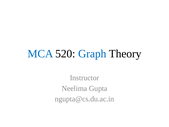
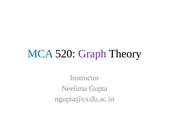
Graph colour: blue -> purple
